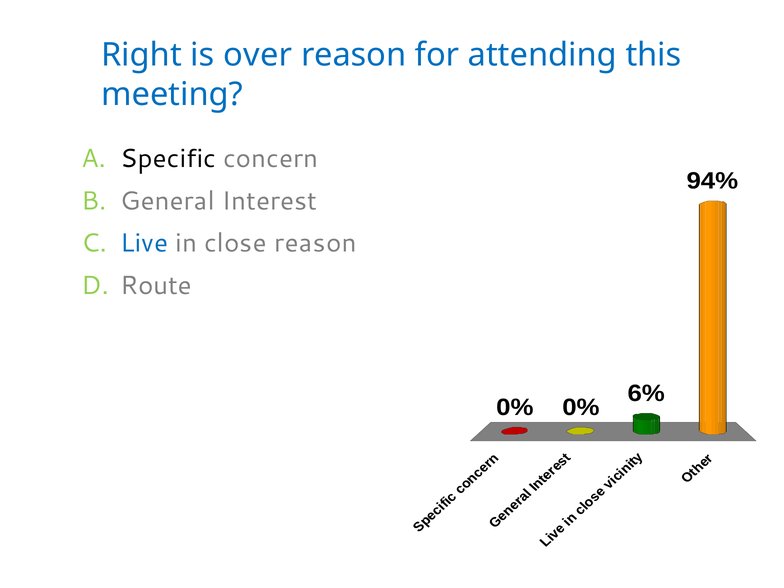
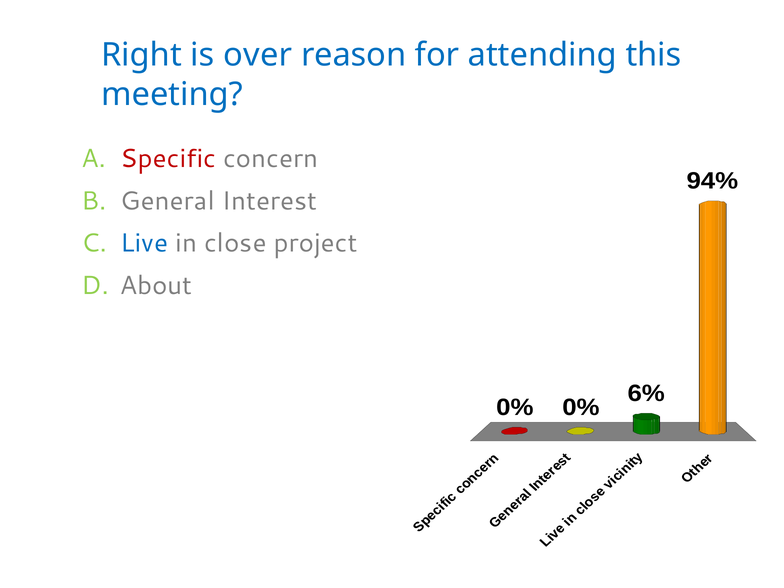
Specific colour: black -> red
close reason: reason -> project
Route: Route -> About
